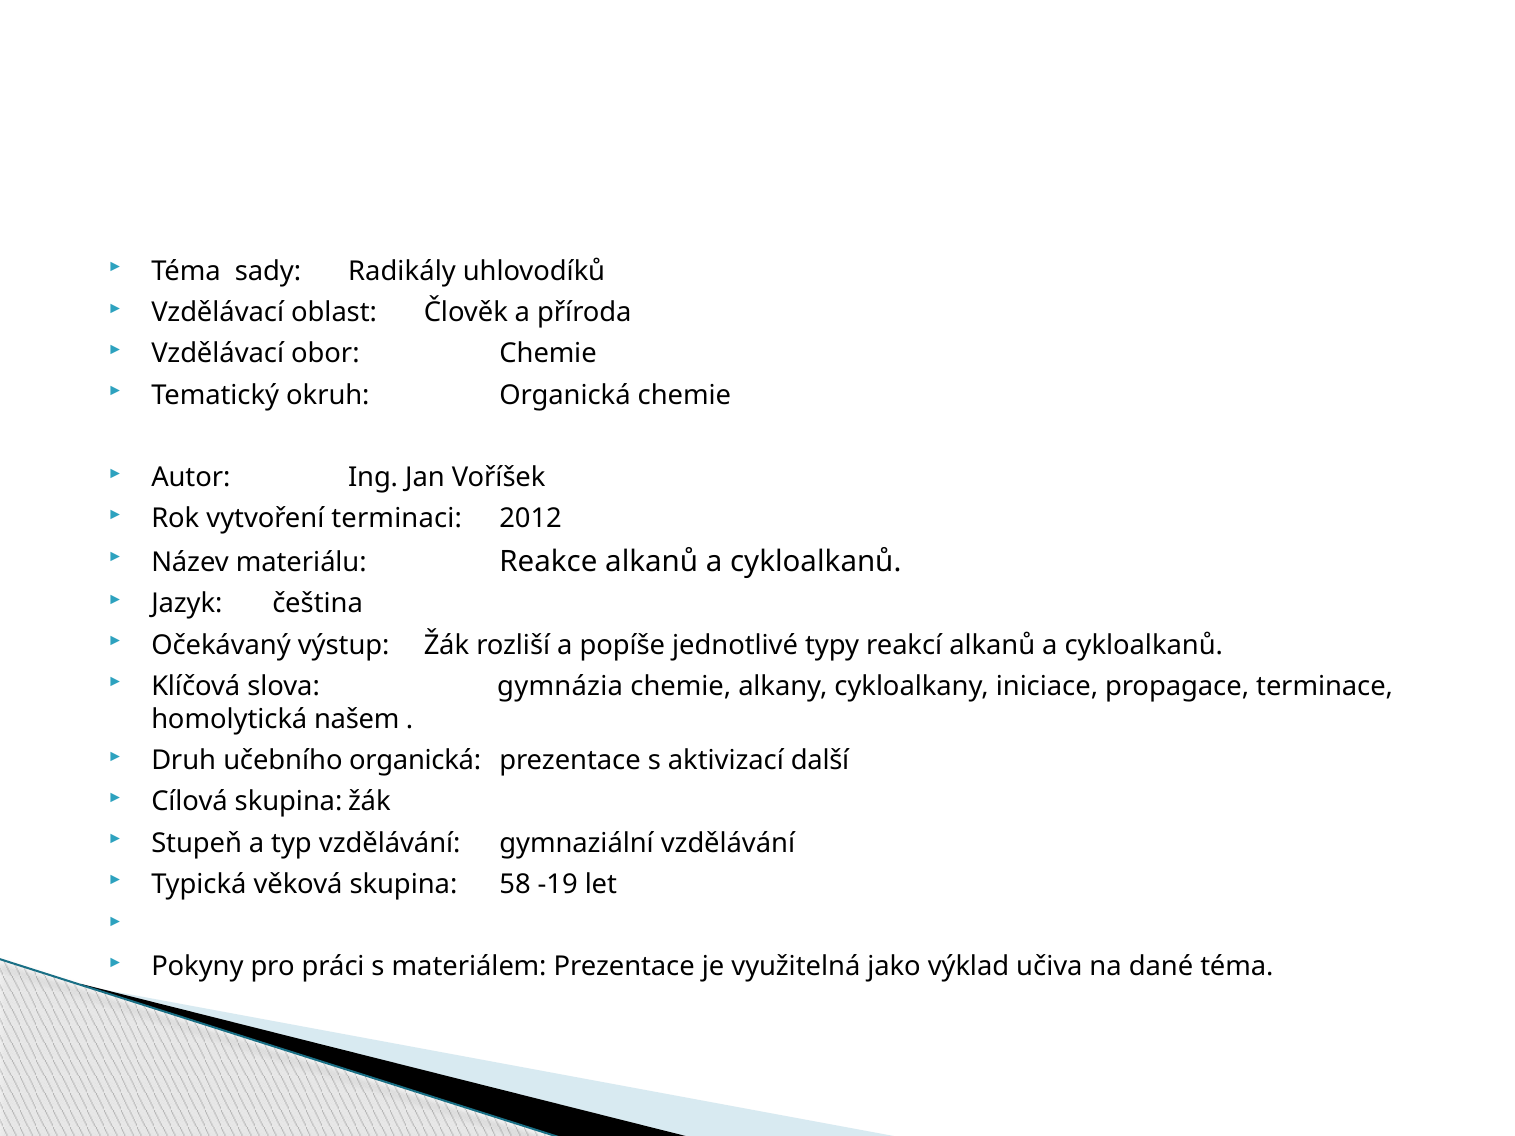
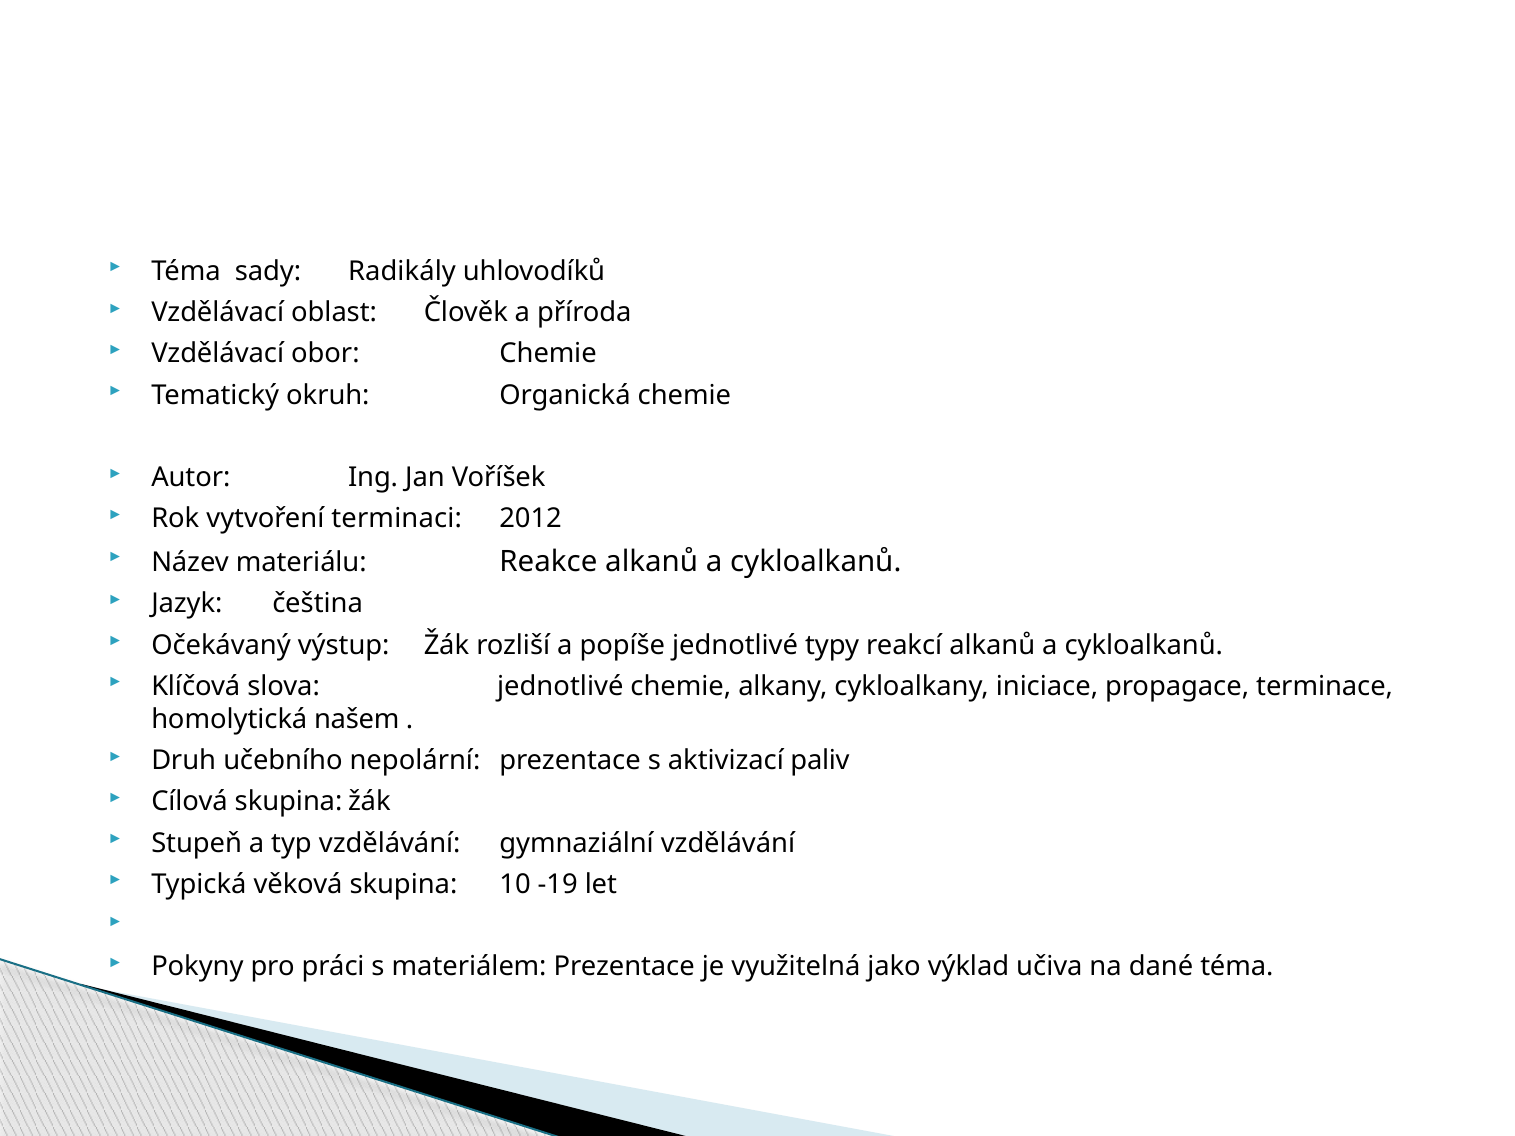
slova gymnázia: gymnázia -> jednotlivé
učebního organická: organická -> nepolární
další: další -> paliv
58: 58 -> 10
